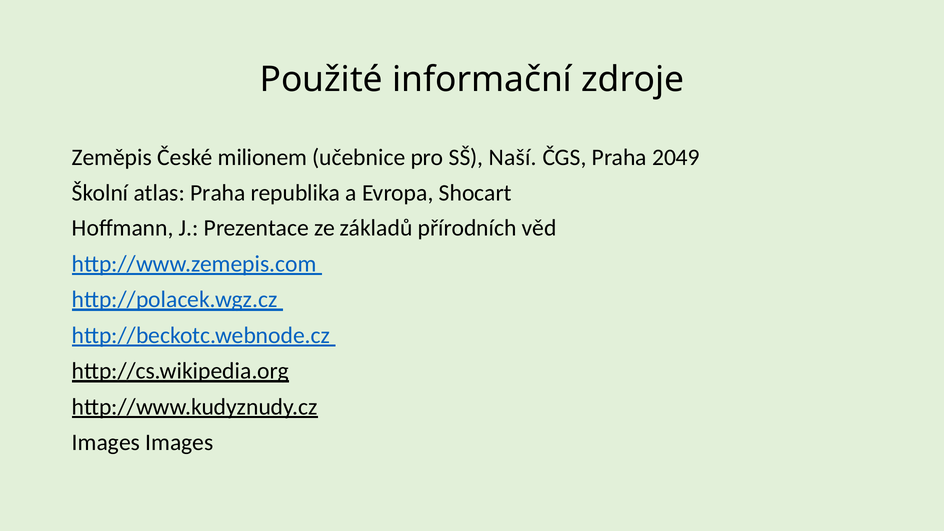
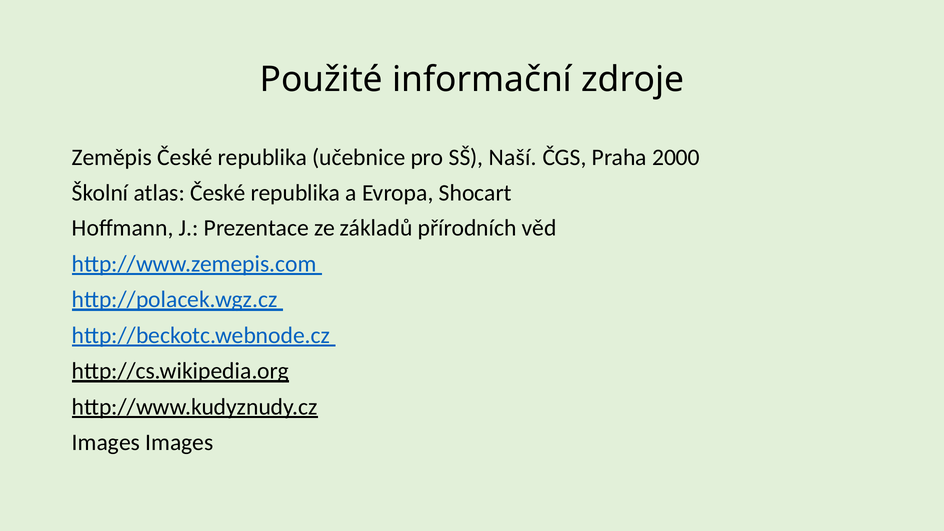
Zeměpis České milionem: milionem -> republika
2049: 2049 -> 2000
atlas Praha: Praha -> České
